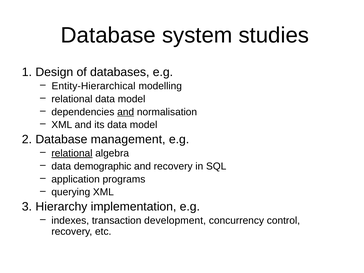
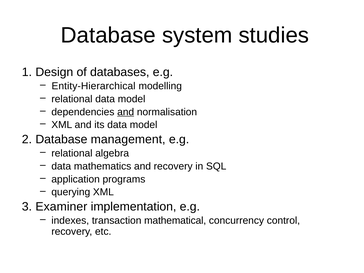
relational at (72, 153) underline: present -> none
demographic: demographic -> mathematics
Hierarchy: Hierarchy -> Examiner
development: development -> mathematical
